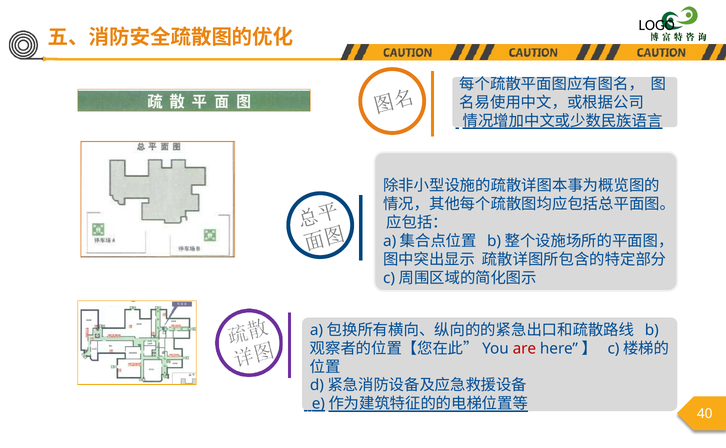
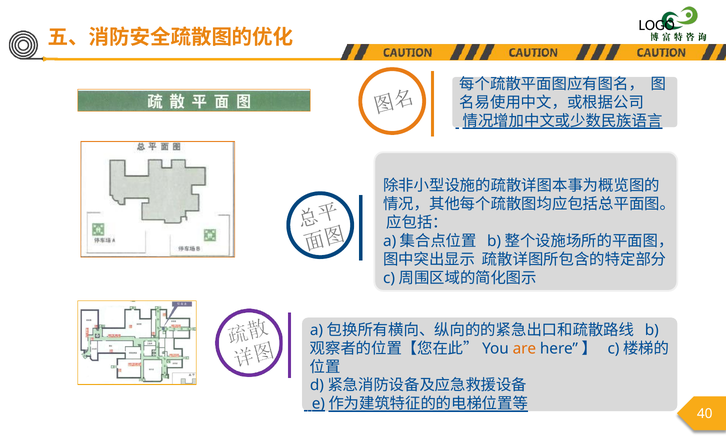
are colour: red -> orange
